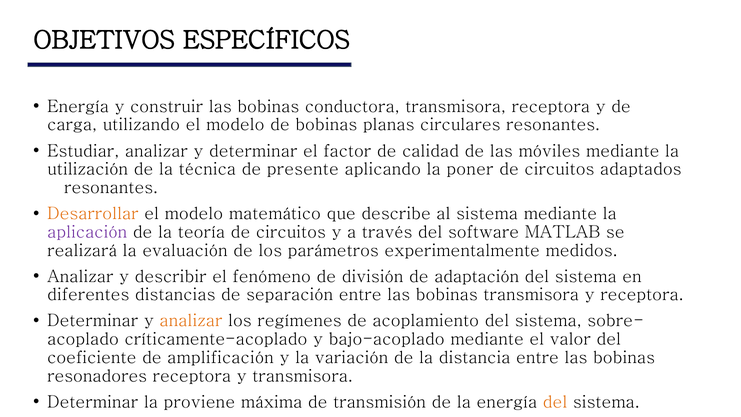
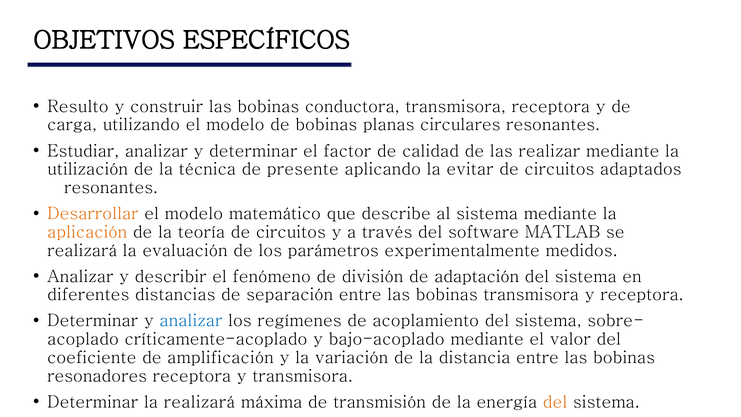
Energía at (78, 106): Energía -> Resulto
móviles: móviles -> realizar
poner: poner -> evitar
aplicación colour: purple -> orange
analizar at (191, 321) colour: orange -> blue
la proviene: proviene -> realizará
